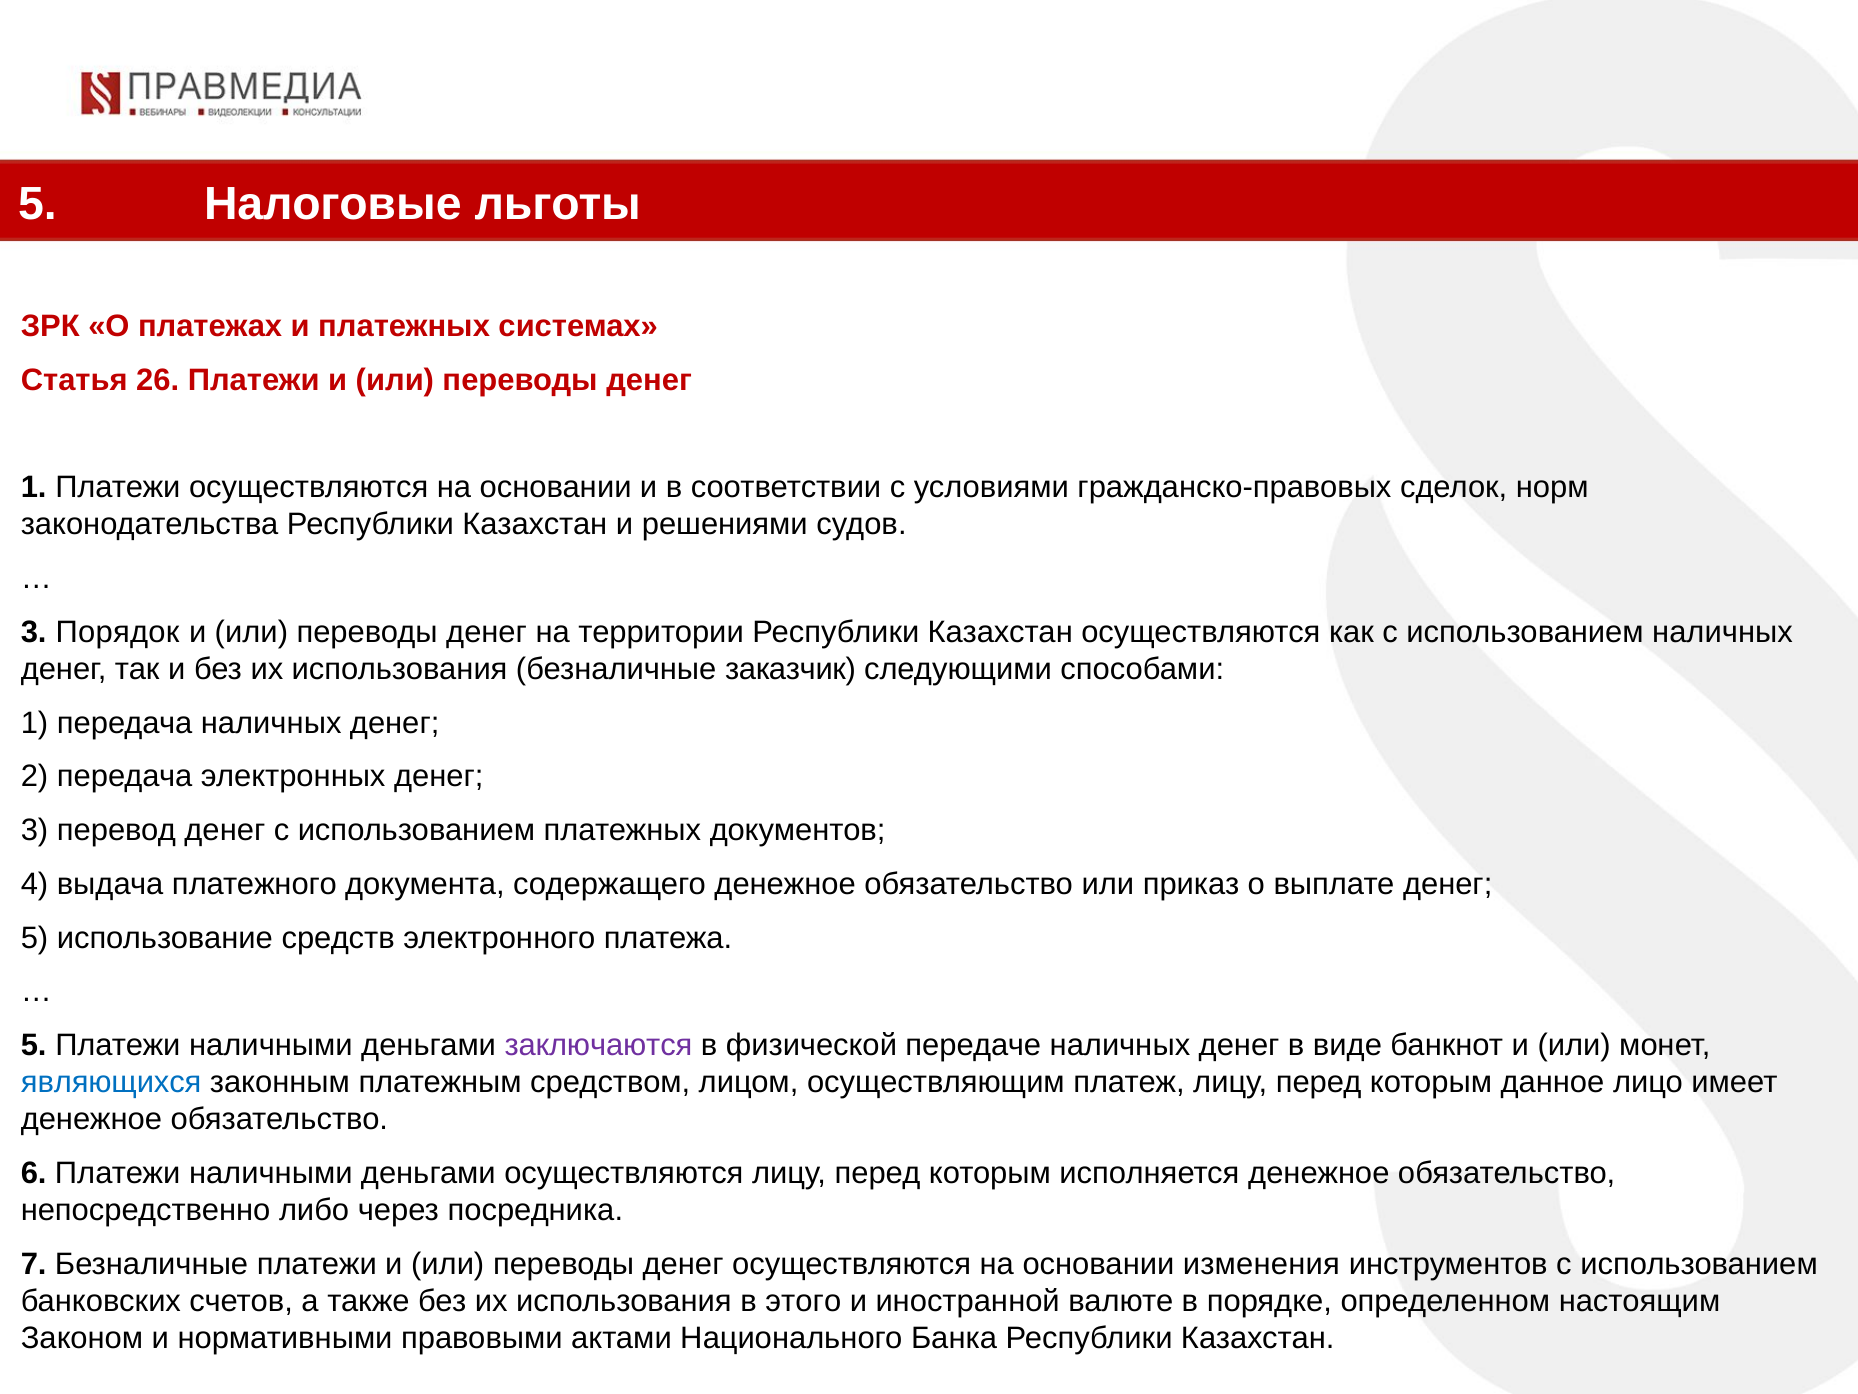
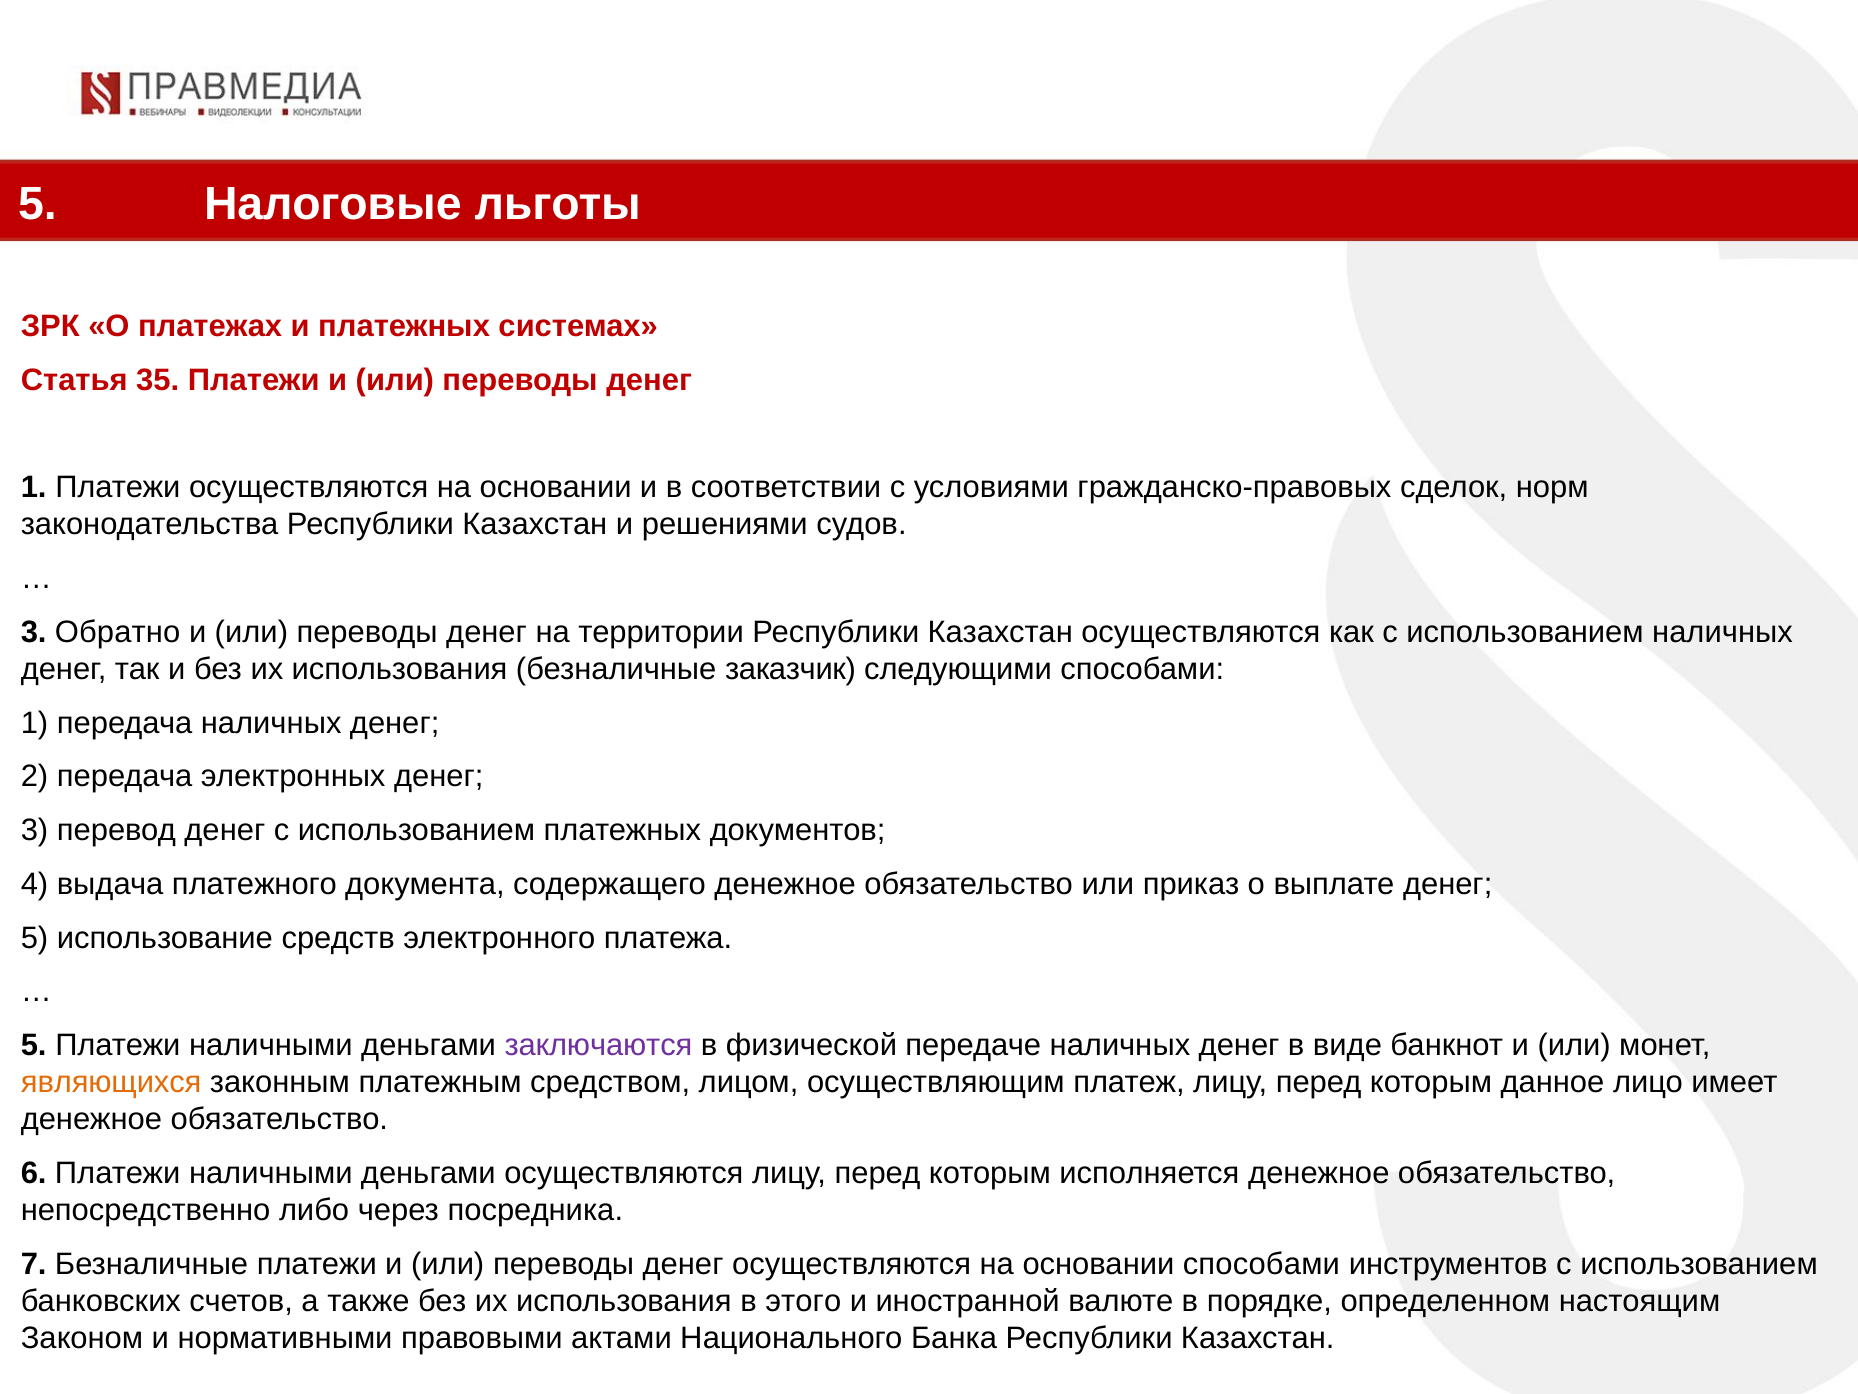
26: 26 -> 35
Порядок: Порядок -> Обратно
являющихся colour: blue -> orange
основании изменения: изменения -> способами
